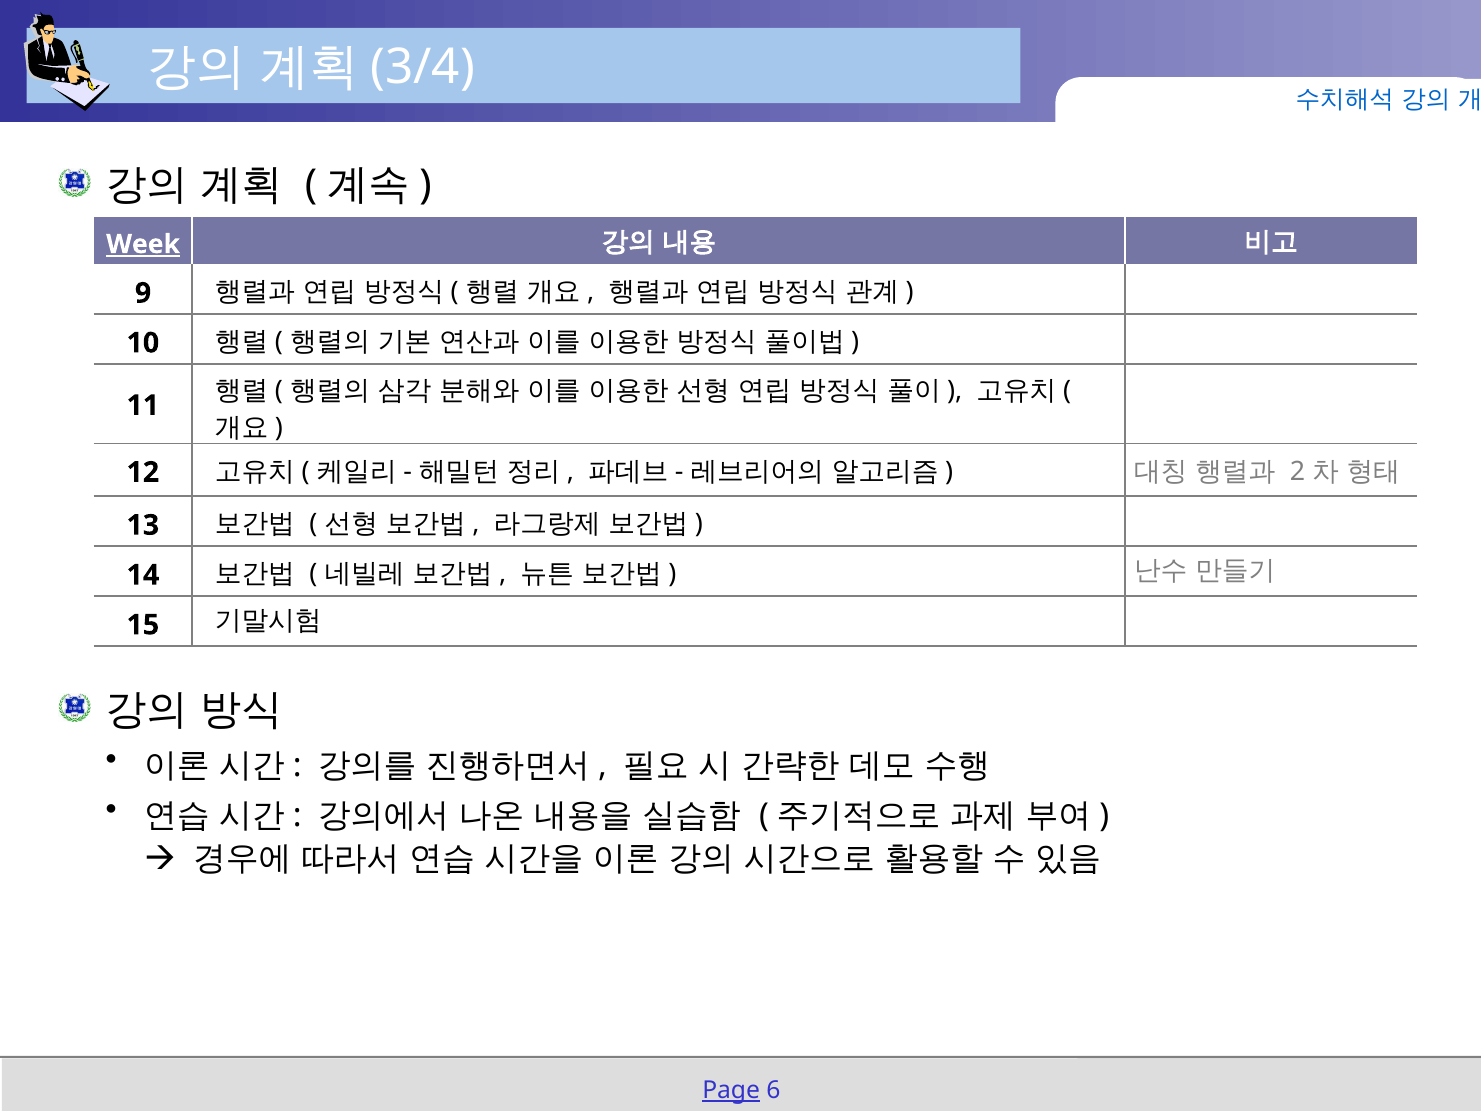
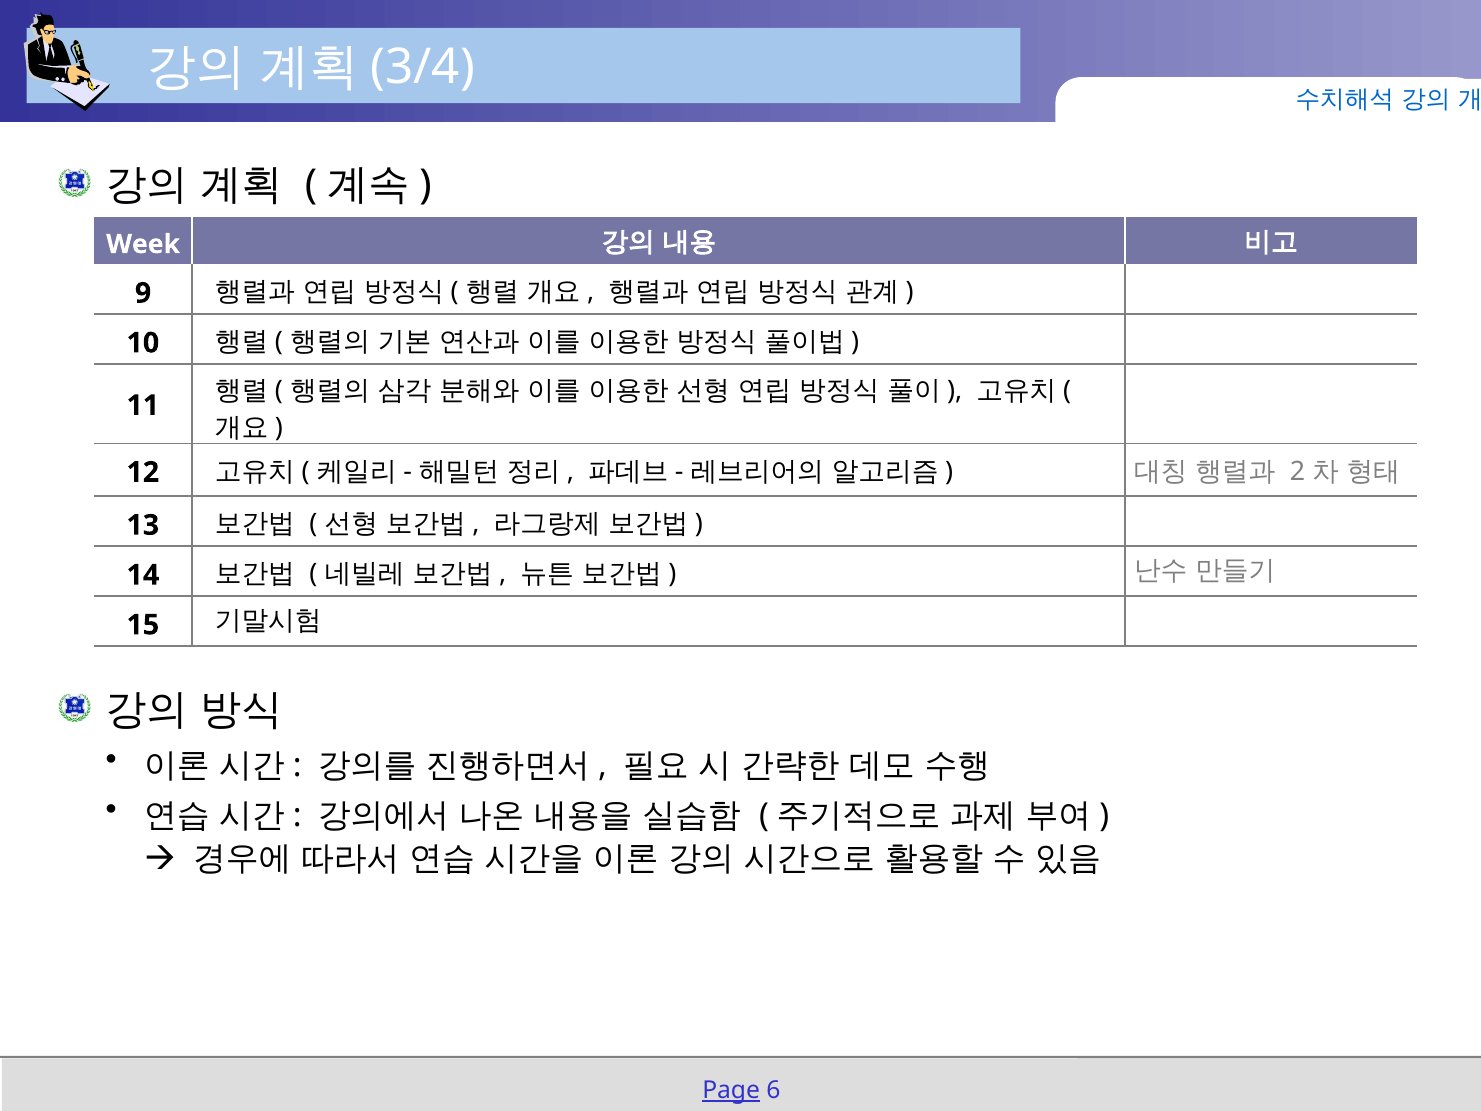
Week underline: present -> none
